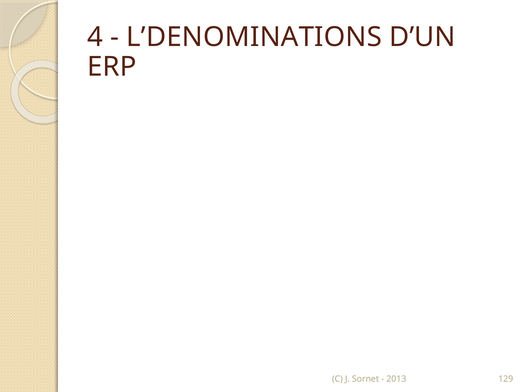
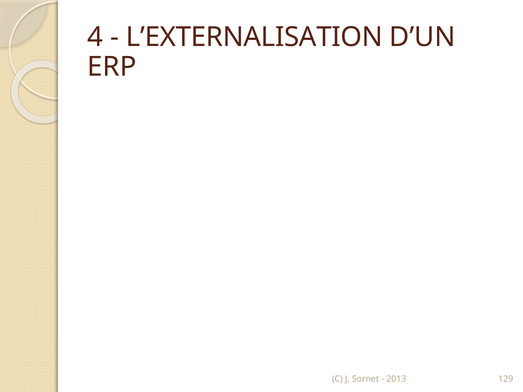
L’DENOMINATIONS: L’DENOMINATIONS -> L’EXTERNALISATION
